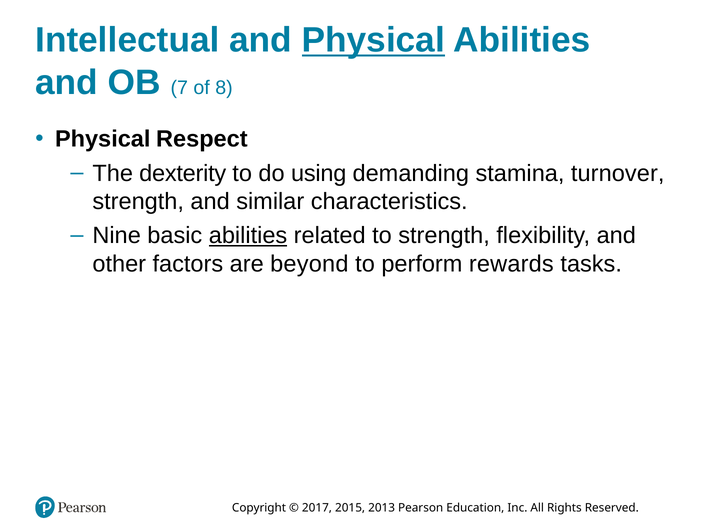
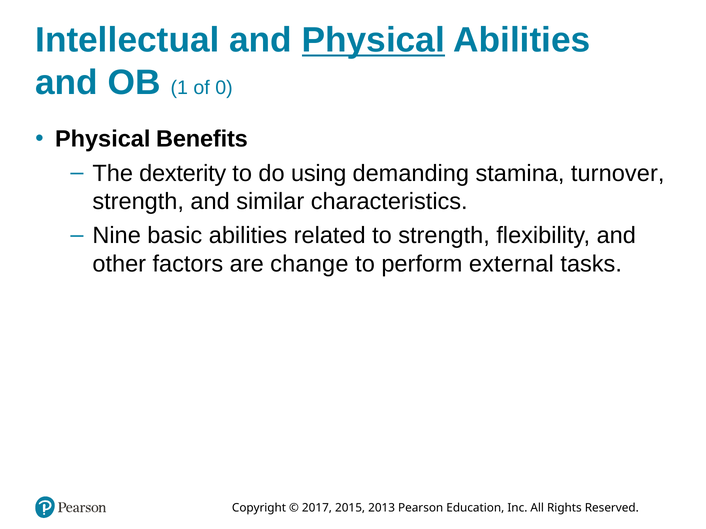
7: 7 -> 1
8: 8 -> 0
Respect: Respect -> Benefits
abilities at (248, 236) underline: present -> none
beyond: beyond -> change
rewards: rewards -> external
